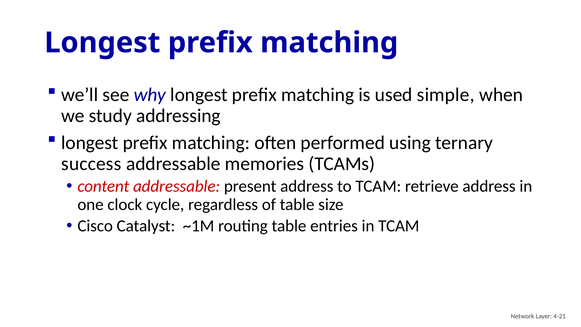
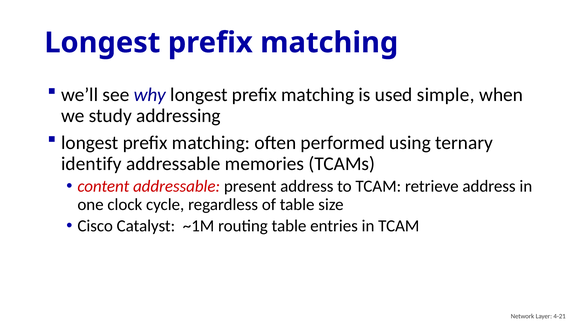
success: success -> identify
